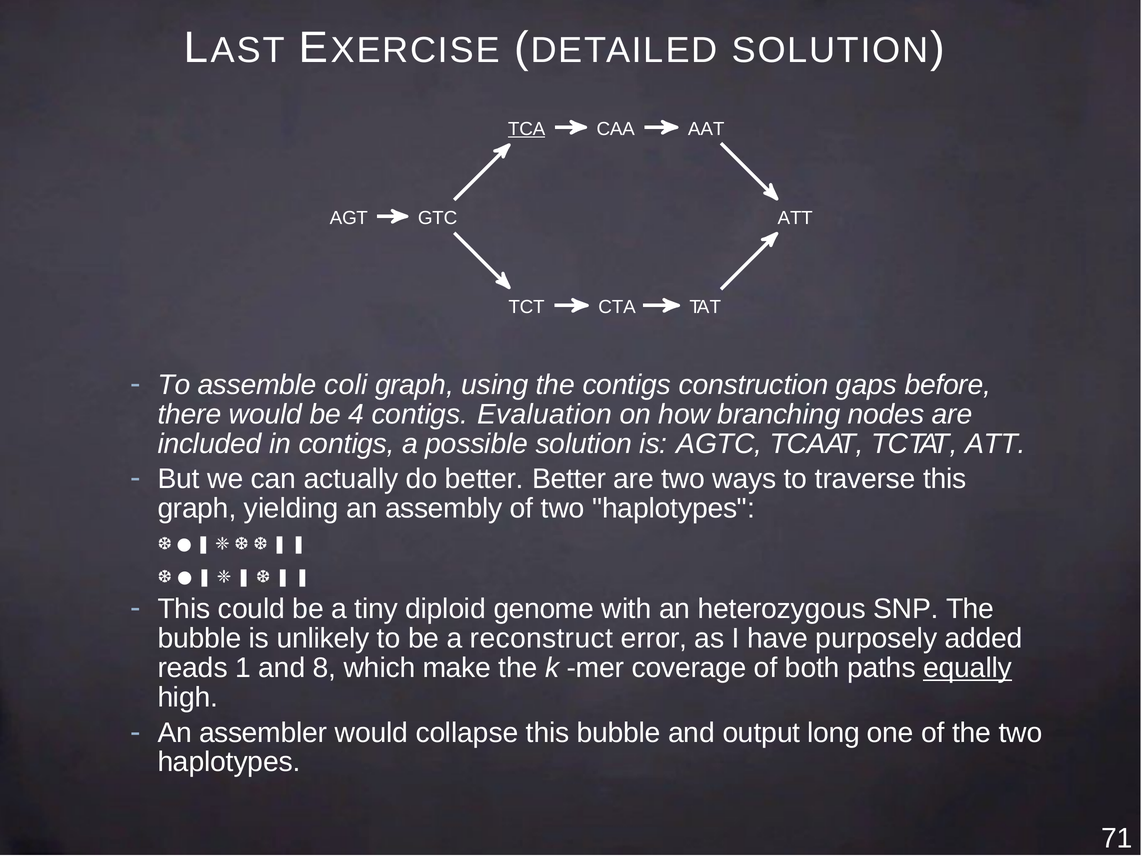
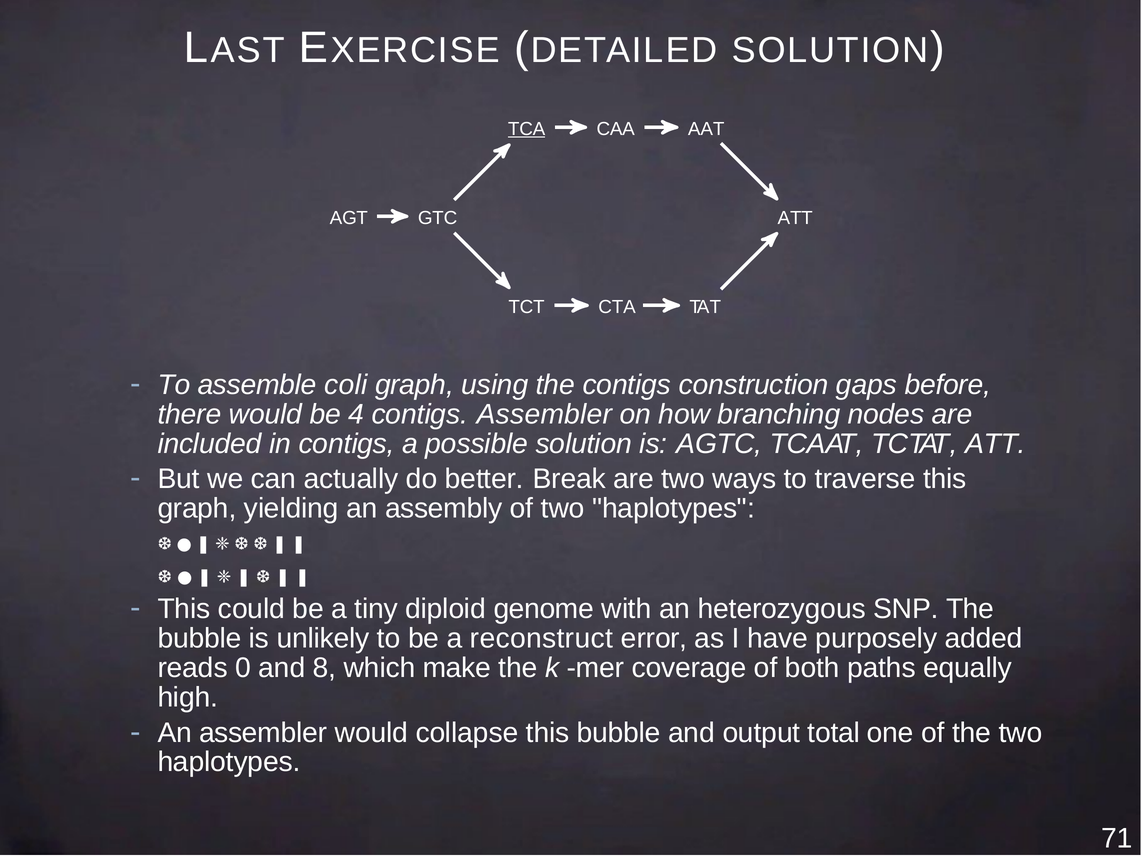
contigs Evaluation: Evaluation -> Assembler
better Better: Better -> Break
1: 1 -> 0
equally underline: present -> none
long: long -> total
